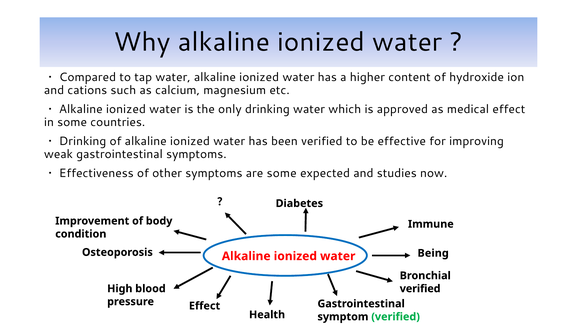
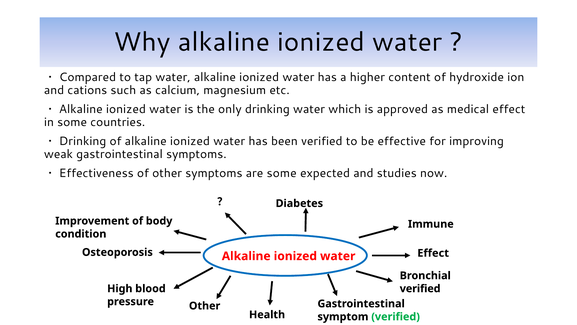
Being at (433, 253): Being -> Effect
Effect at (205, 305): Effect -> Other
